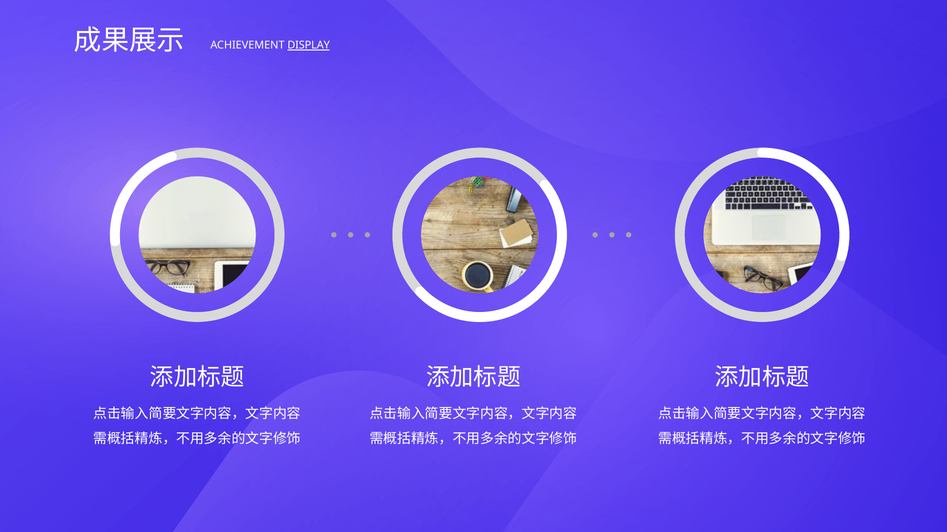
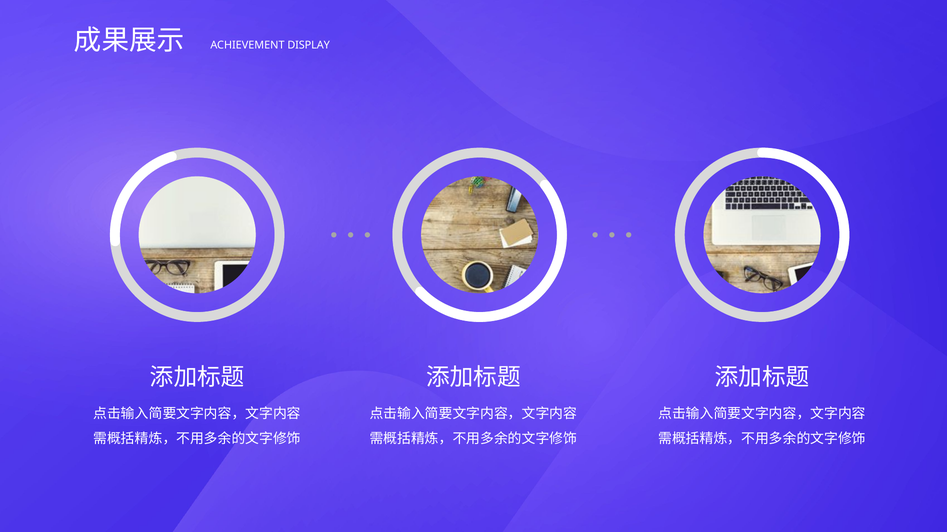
DISPLAY underline: present -> none
